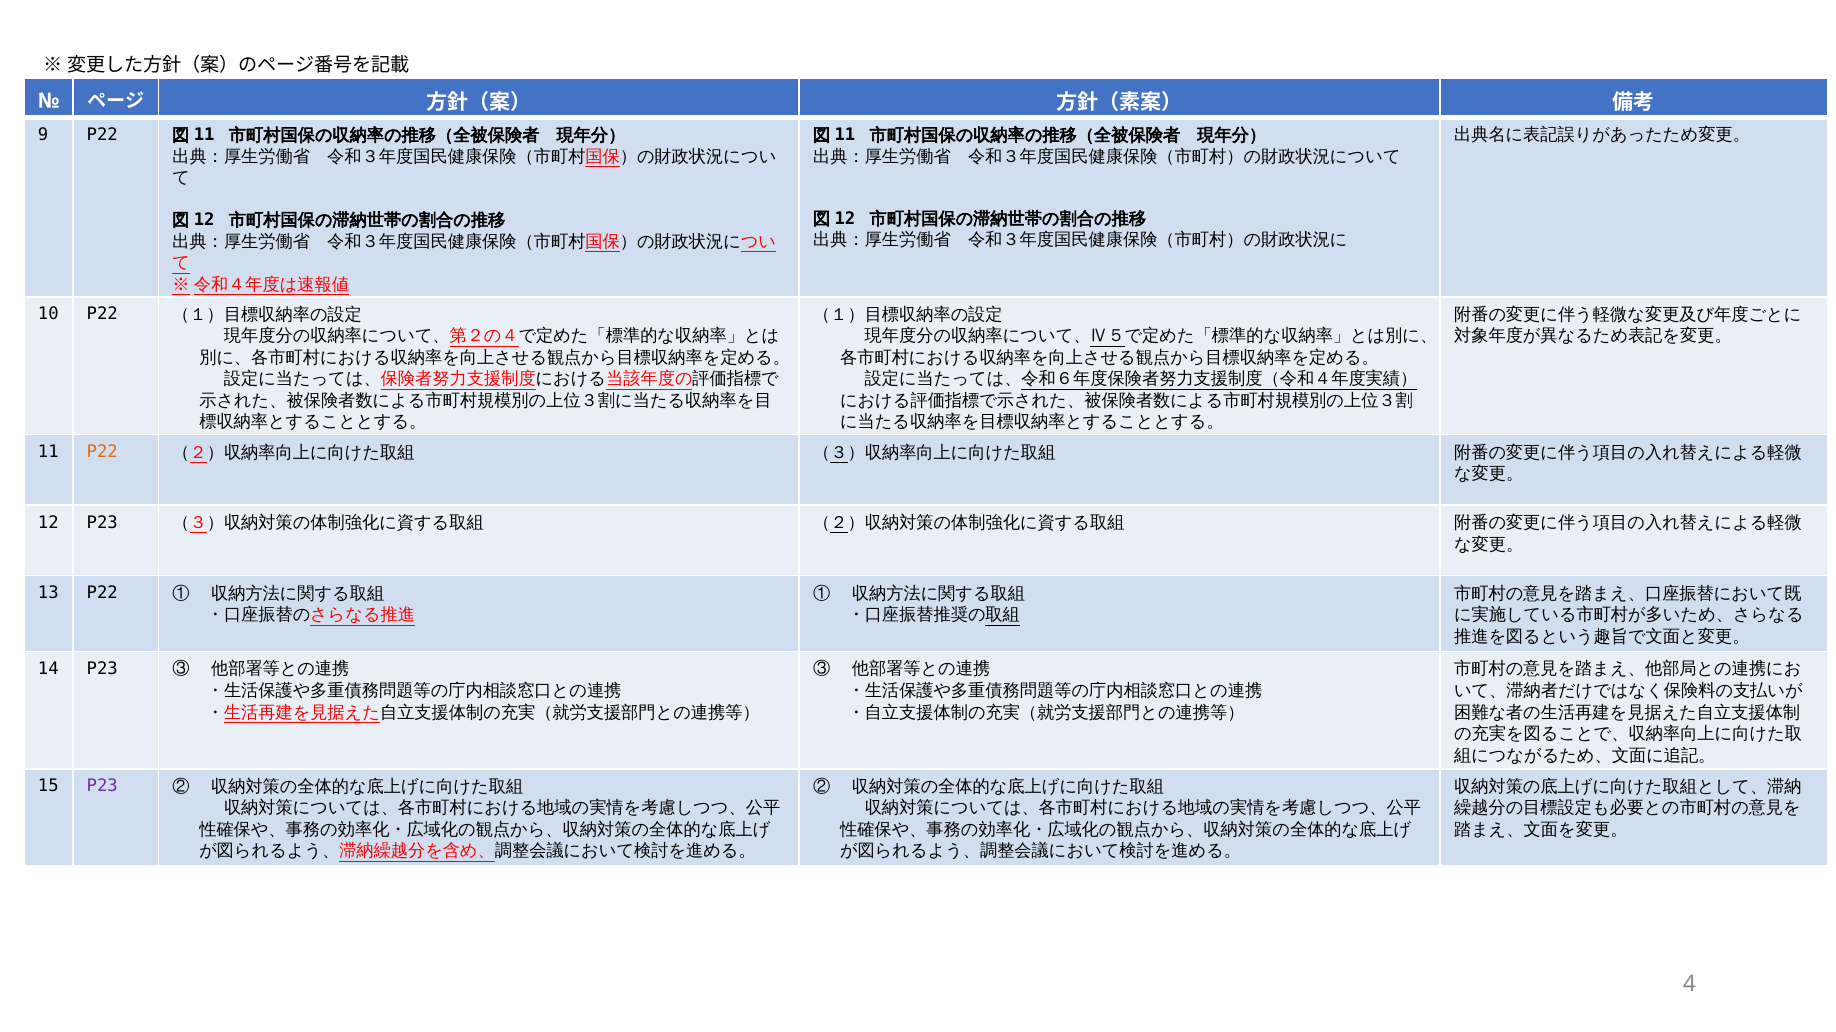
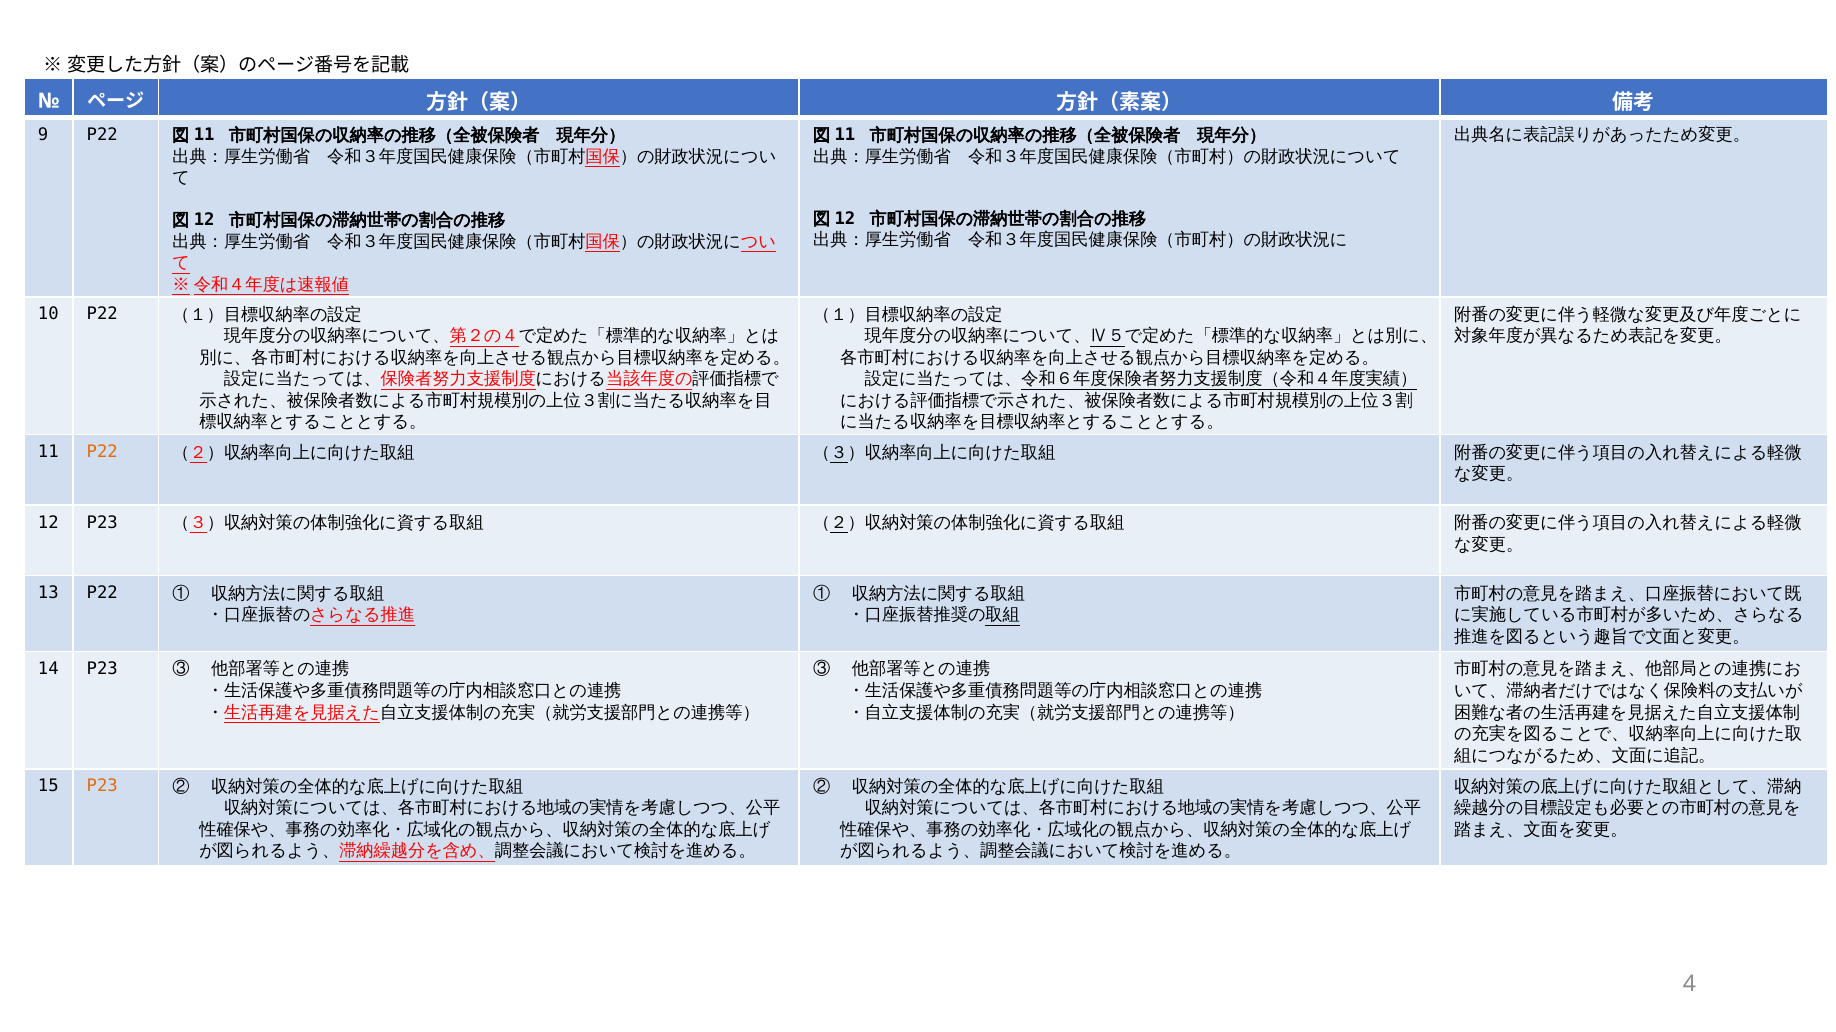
P23 at (102, 787) colour: purple -> orange
